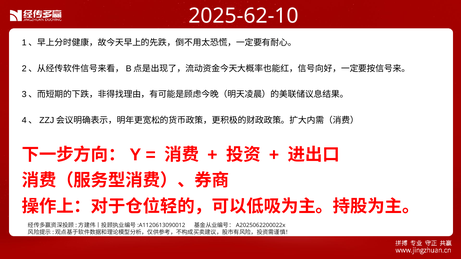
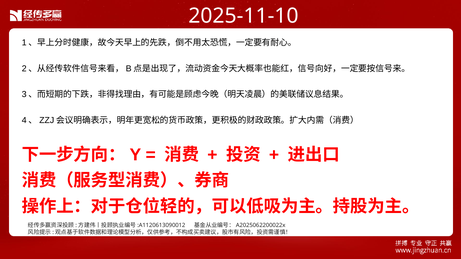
2025-62-10: 2025-62-10 -> 2025-11-10
